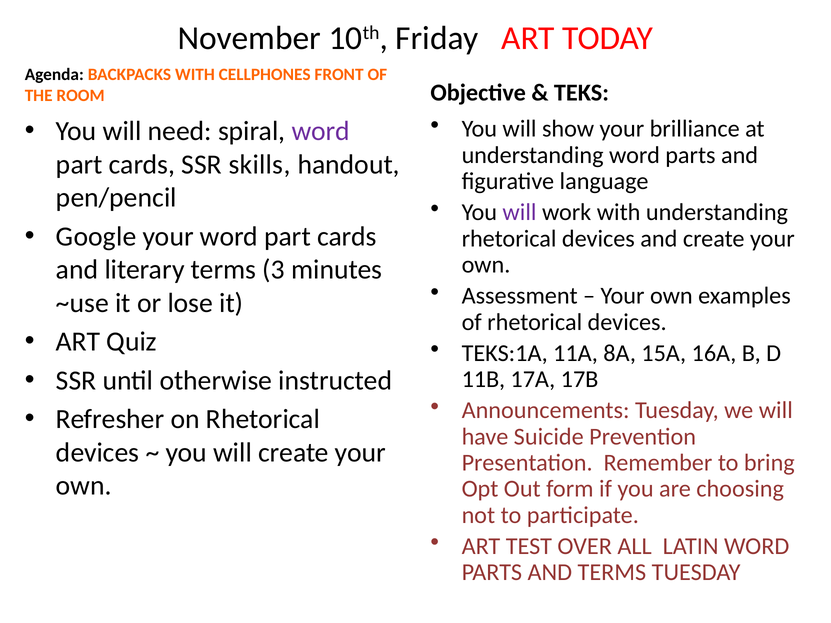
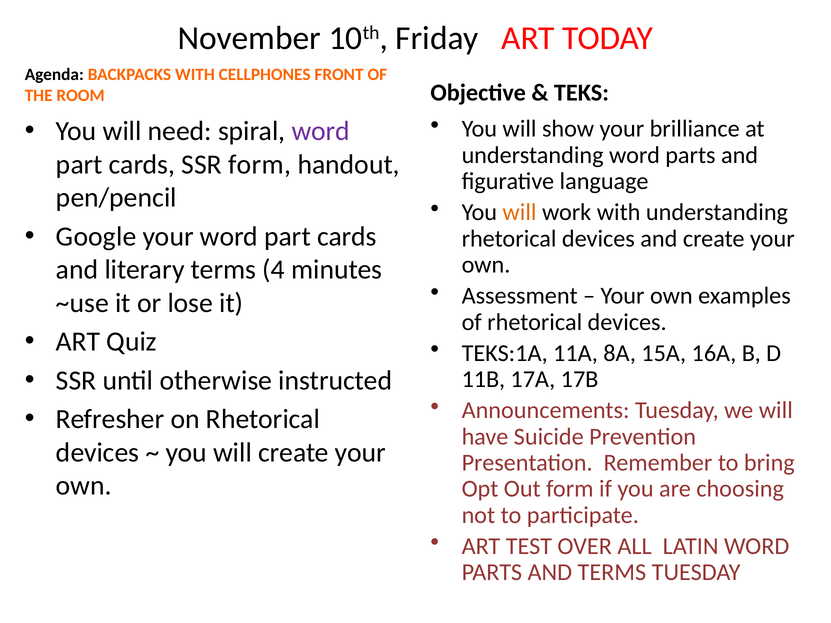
SSR skills: skills -> form
will at (519, 213) colour: purple -> orange
3: 3 -> 4
